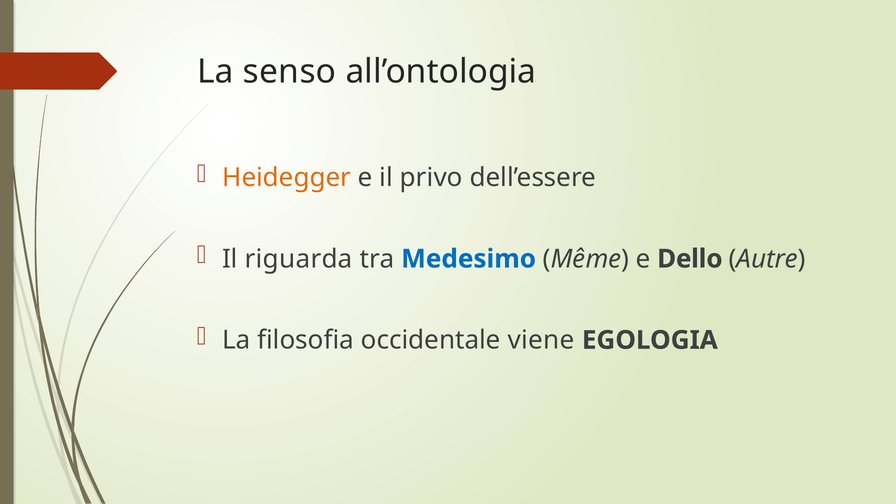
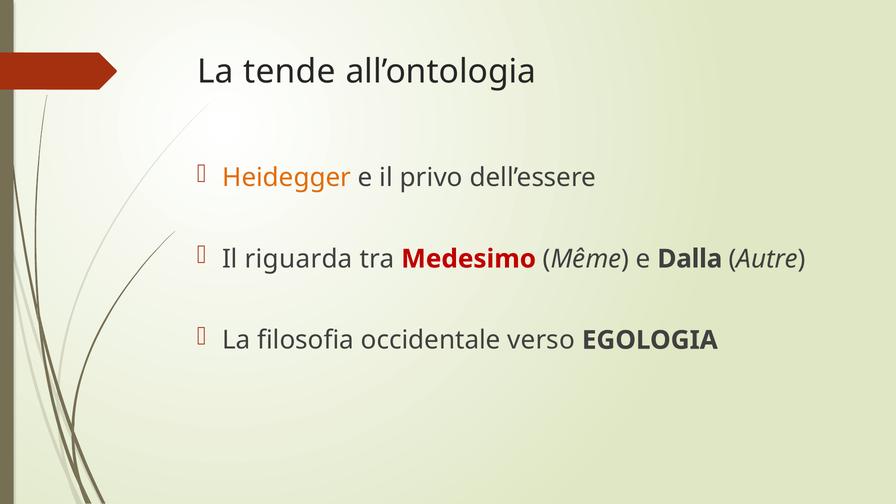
senso: senso -> tende
Medesimo colour: blue -> red
Dello: Dello -> Dalla
viene: viene -> verso
